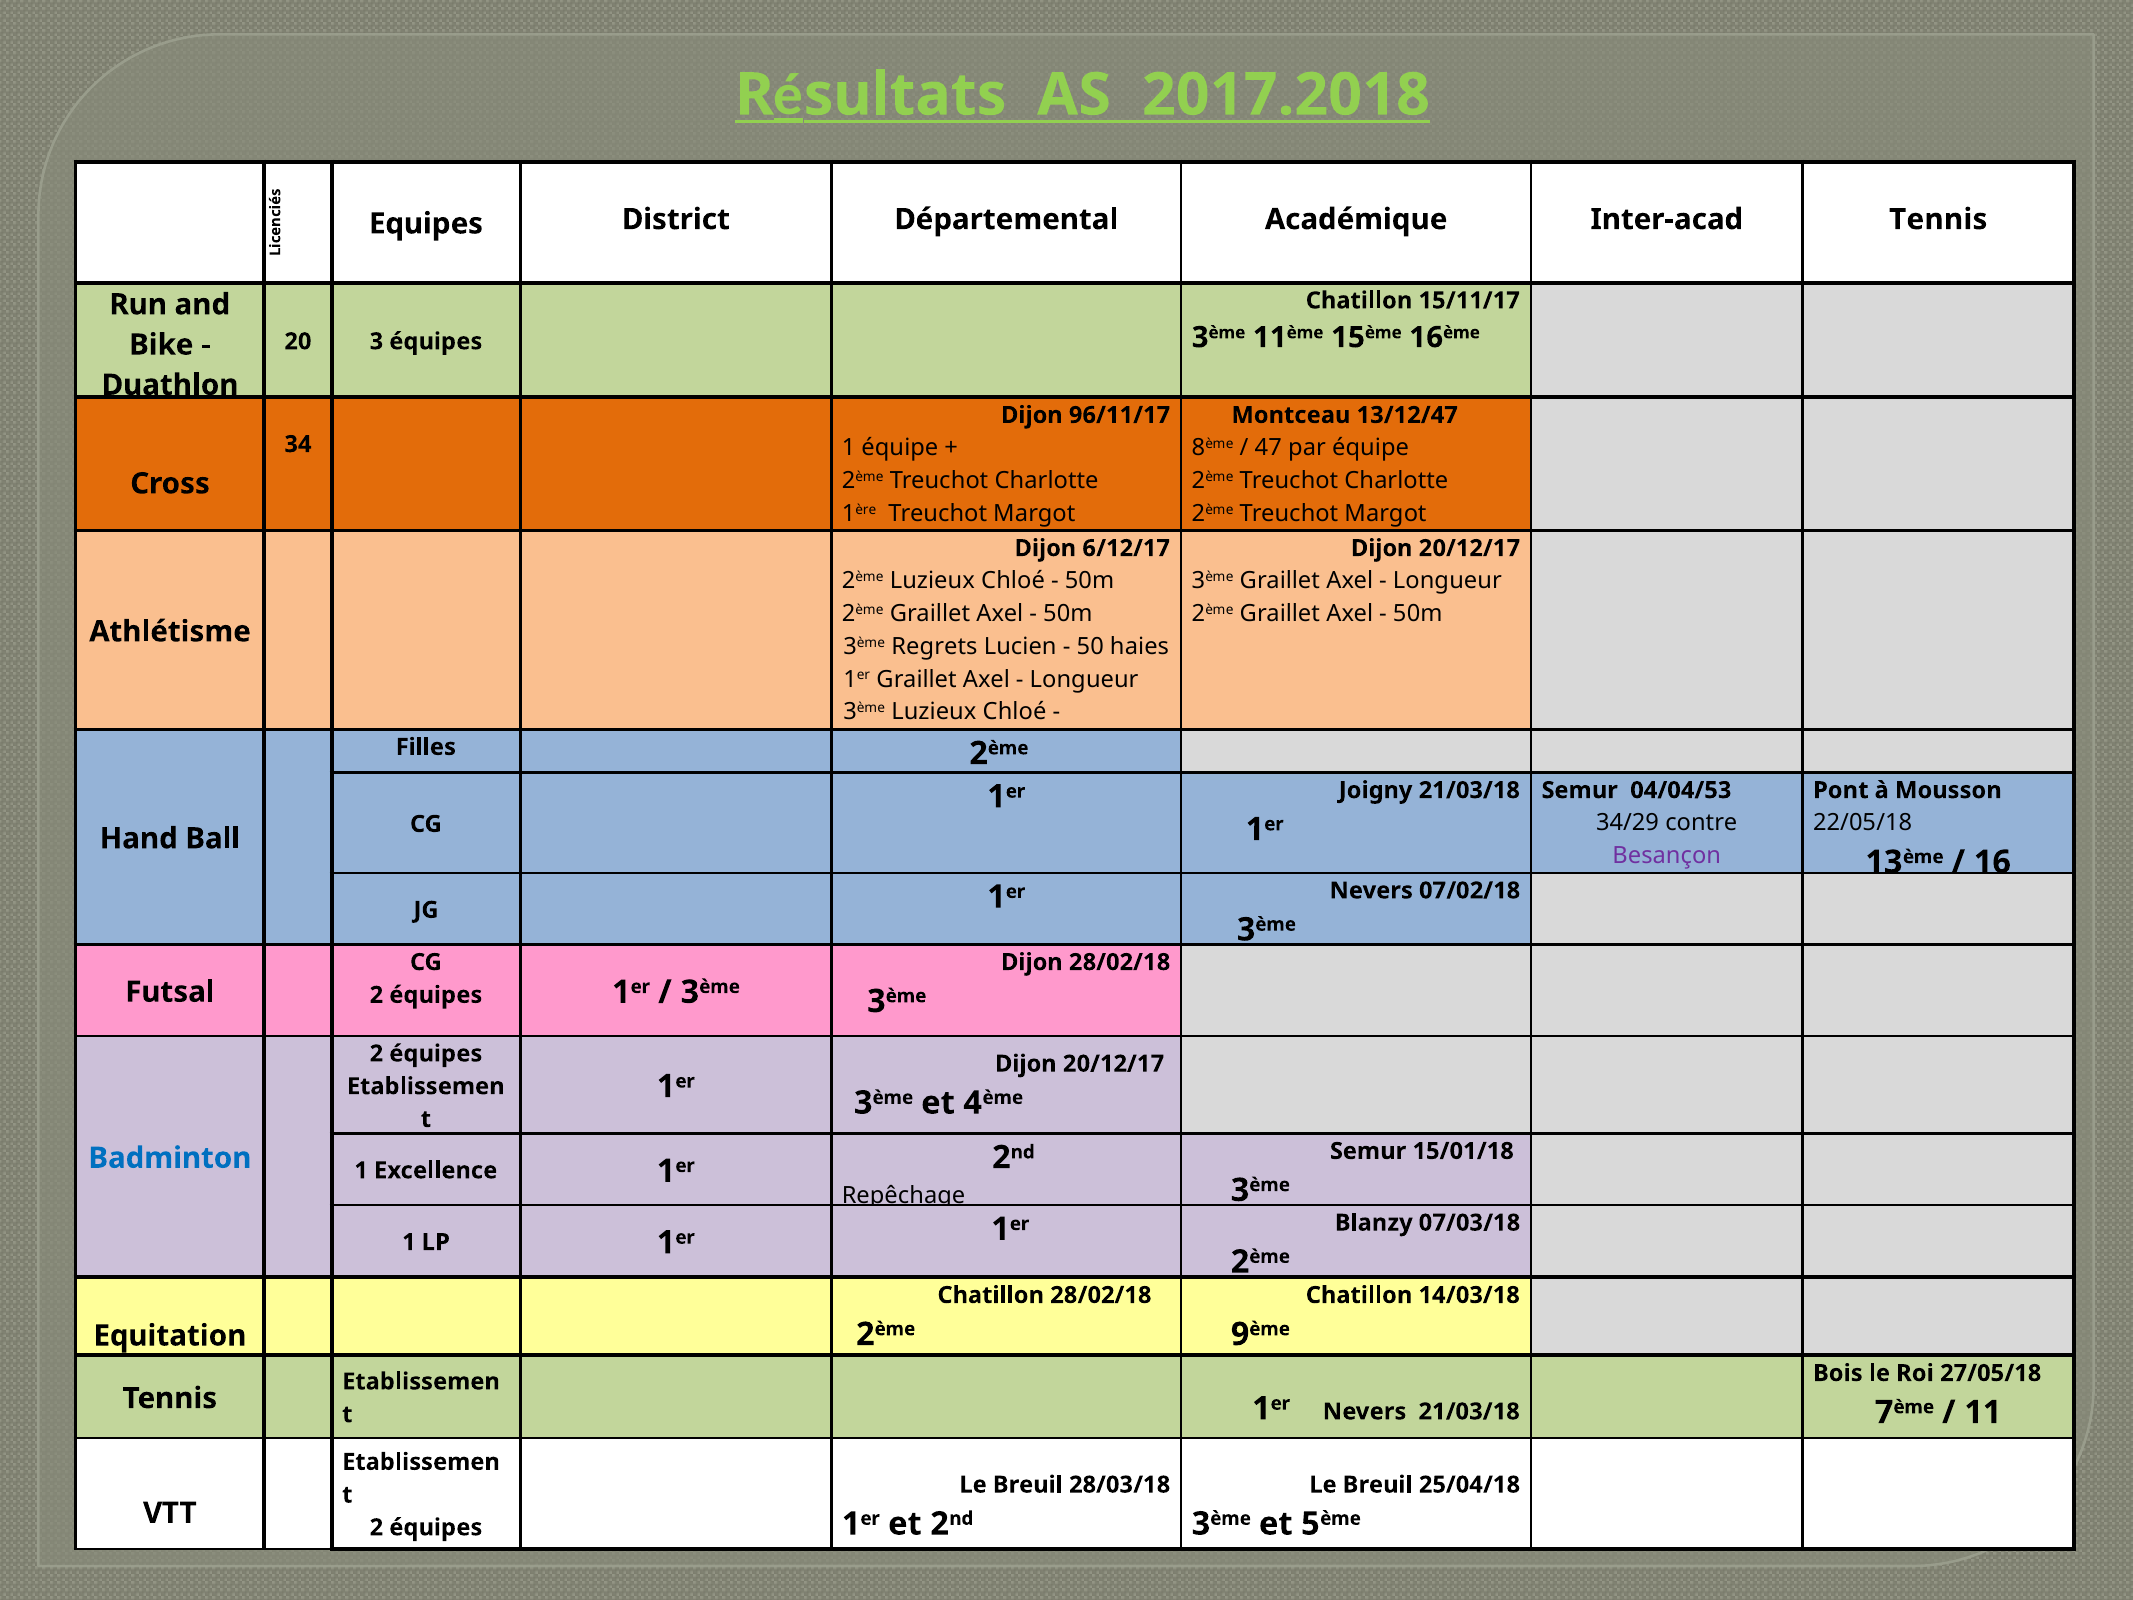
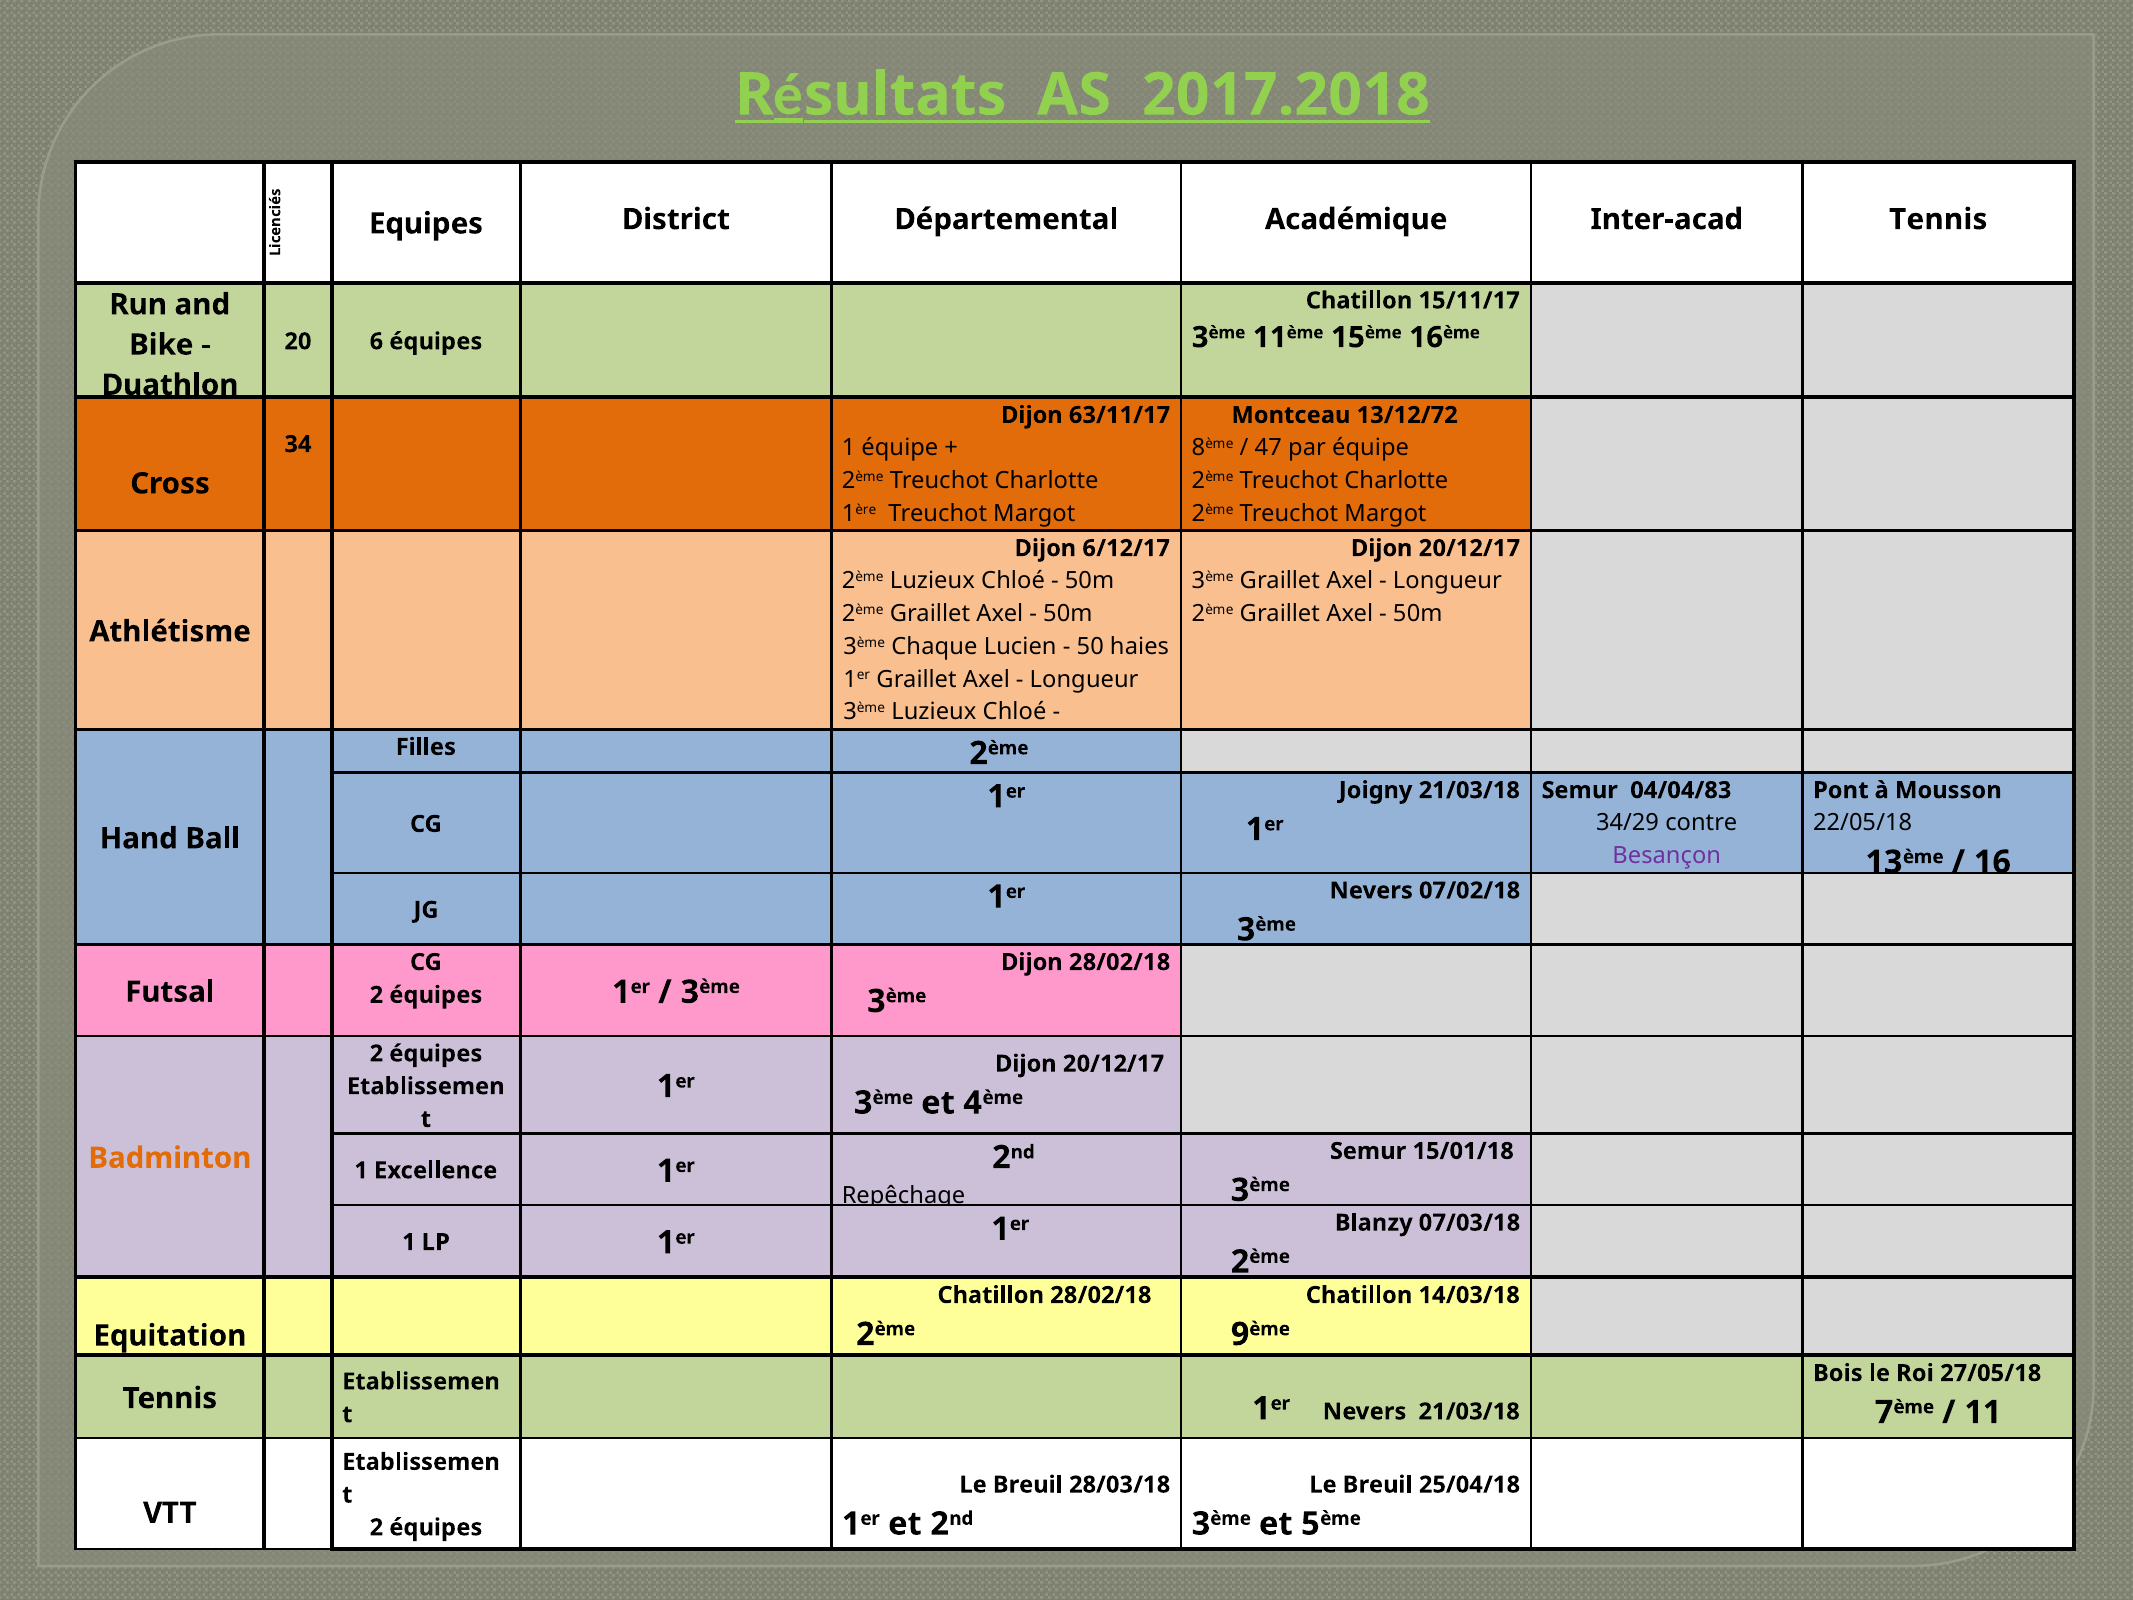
3: 3 -> 6
96/11/17: 96/11/17 -> 63/11/17
13/12/47: 13/12/47 -> 13/12/72
Regrets: Regrets -> Chaque
04/04/53: 04/04/53 -> 04/04/83
Badminton colour: blue -> orange
